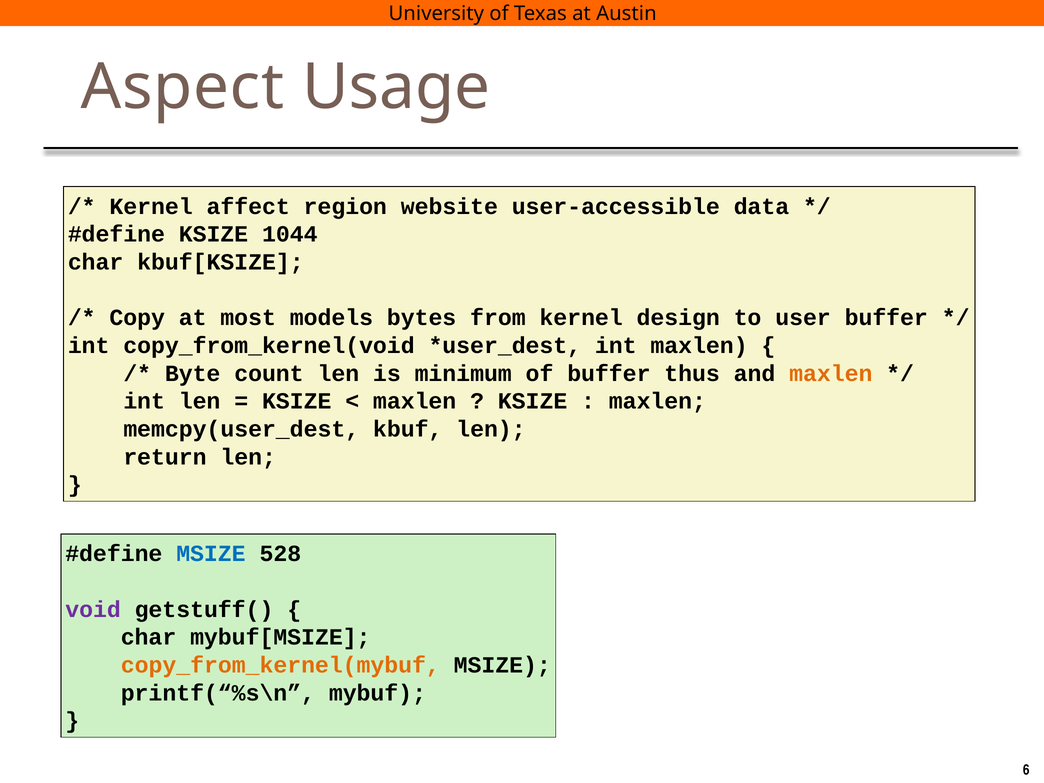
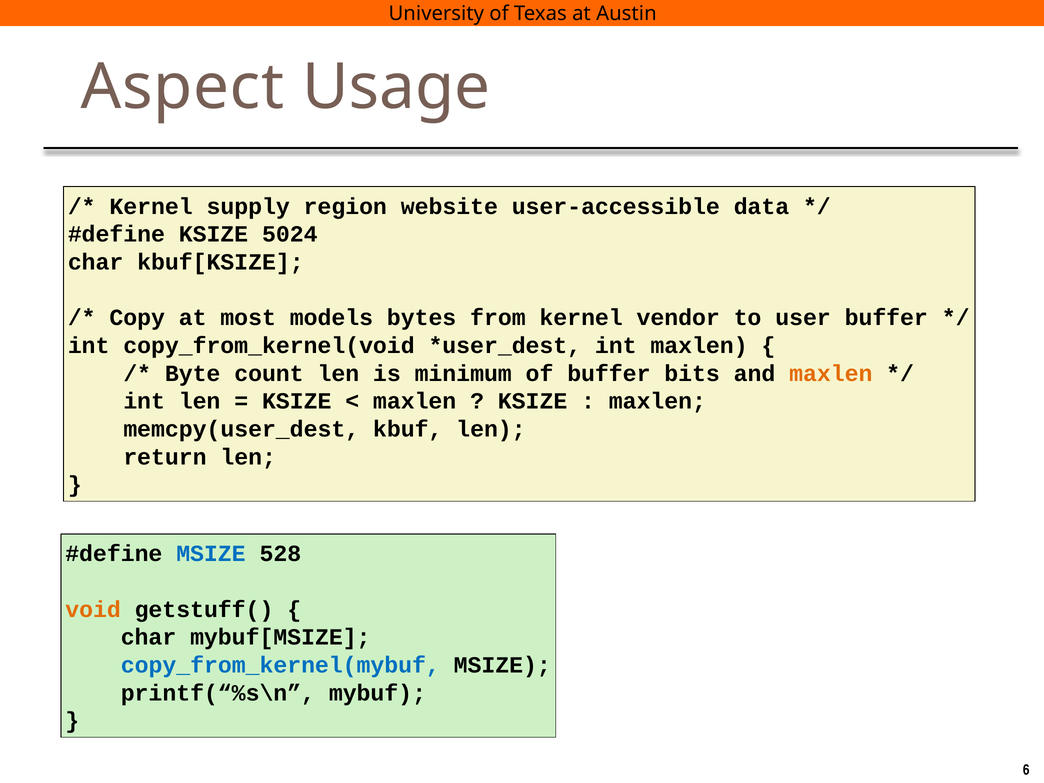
affect: affect -> supply
1044: 1044 -> 5024
design: design -> vendor
thus: thus -> bits
void colour: purple -> orange
copy_from_kernel(mybuf colour: orange -> blue
